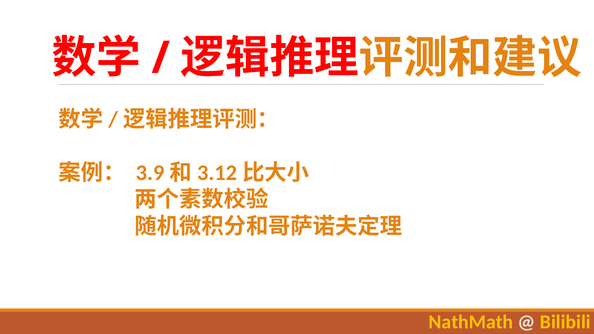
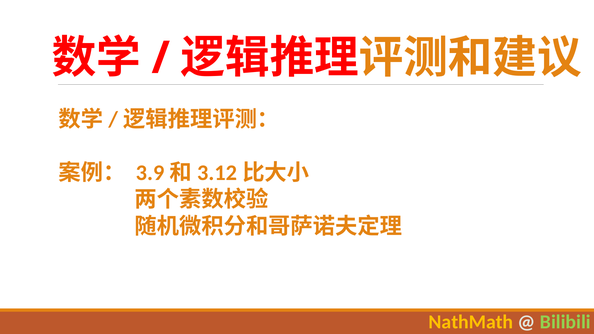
Bilibili colour: yellow -> light green
